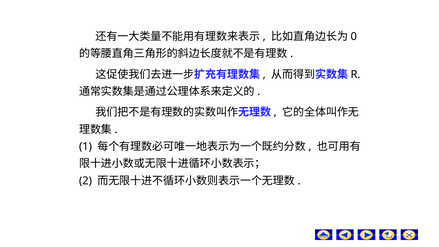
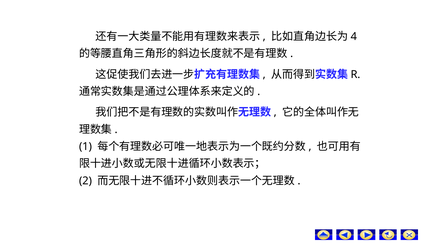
0: 0 -> 4
